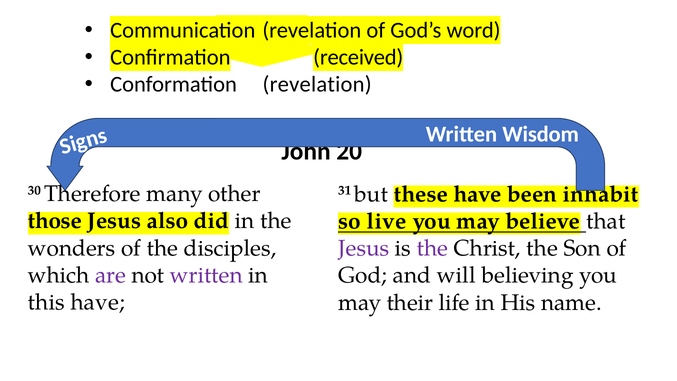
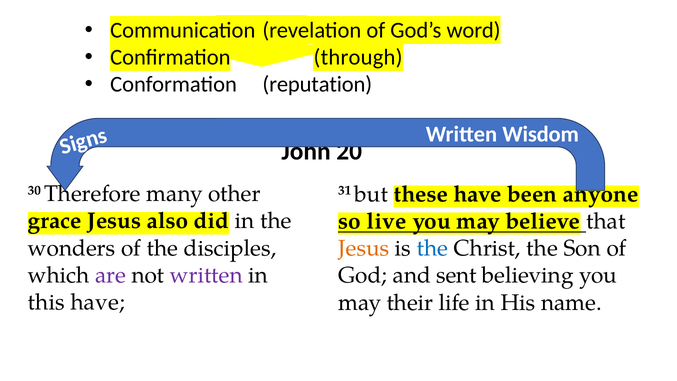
received: received -> through
Conformation revelation: revelation -> reputation
inhabit: inhabit -> anyone
those: those -> grace
Jesus at (364, 248) colour: purple -> orange
the at (432, 248) colour: purple -> blue
will: will -> sent
